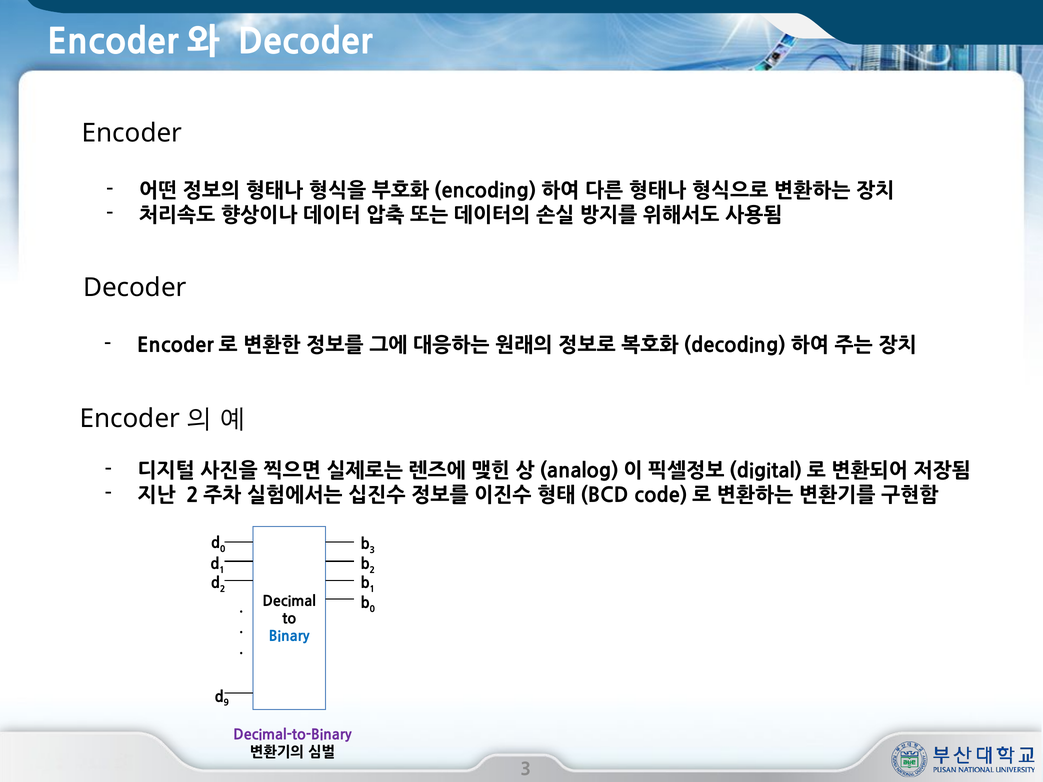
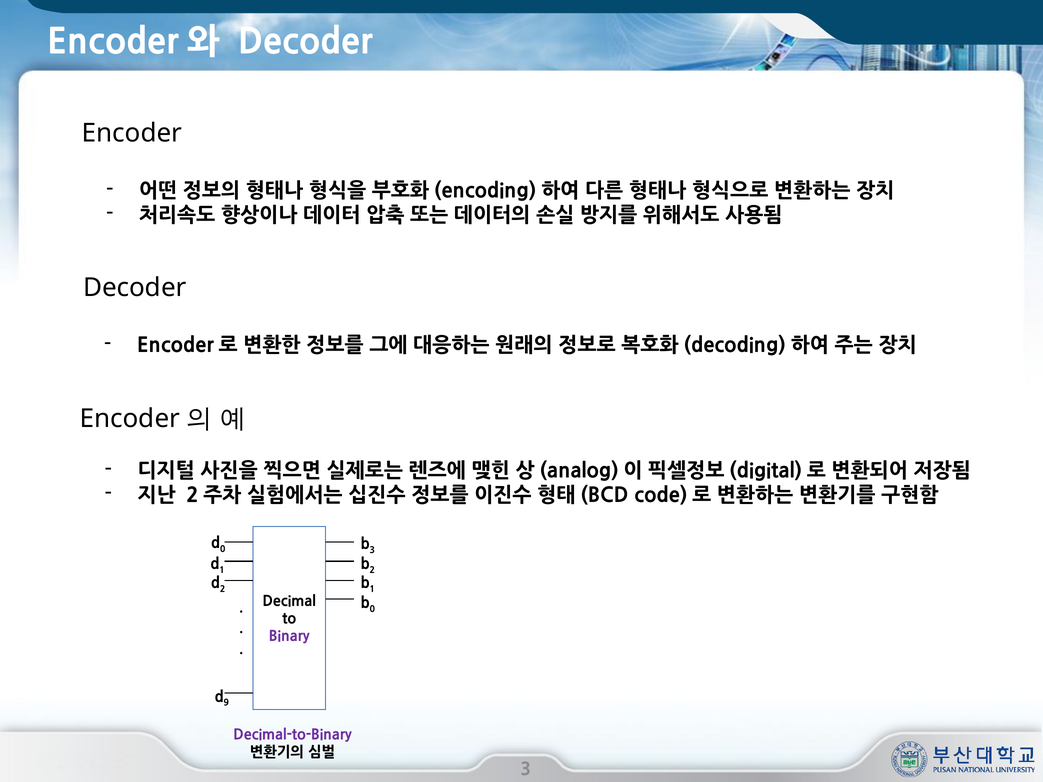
Binary colour: blue -> purple
